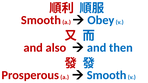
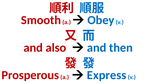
Smooth at (107, 75): Smooth -> Express
